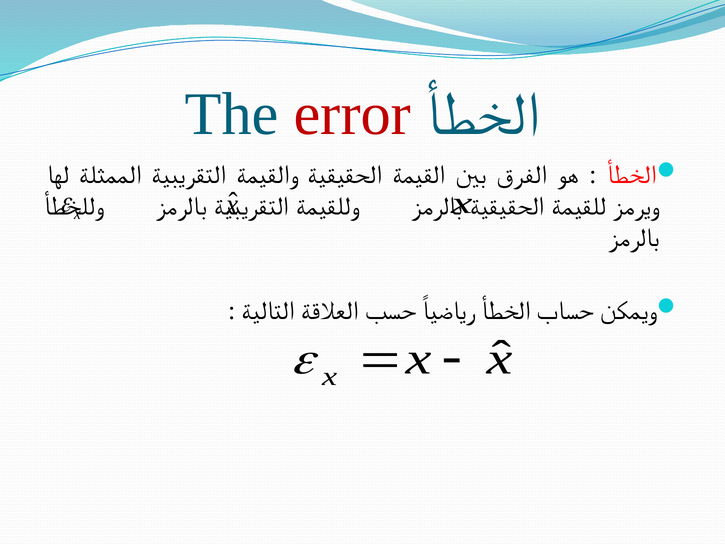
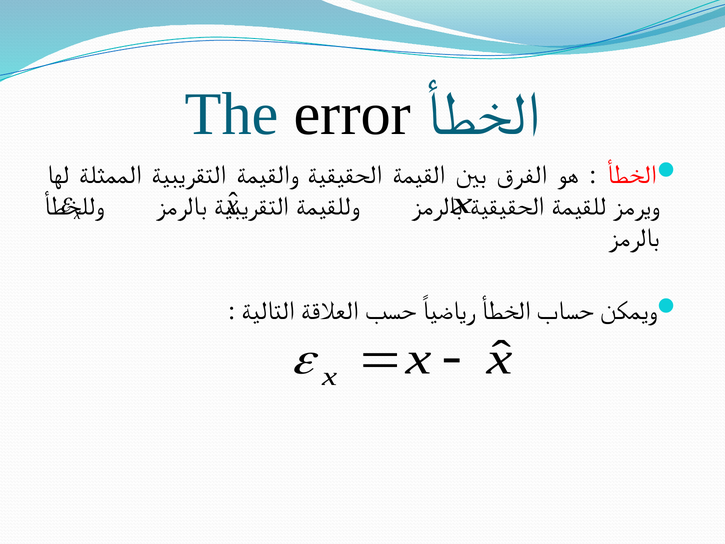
error colour: red -> black
